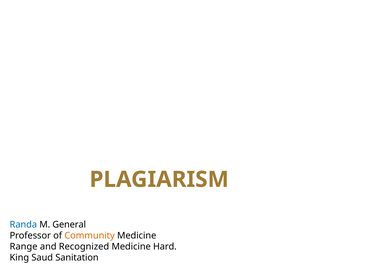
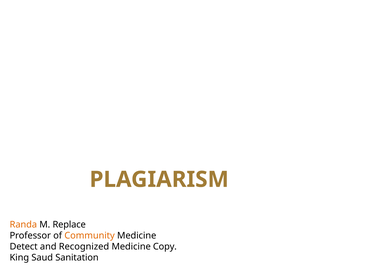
Randa colour: blue -> orange
General: General -> Replace
Range: Range -> Detect
Hard: Hard -> Copy
